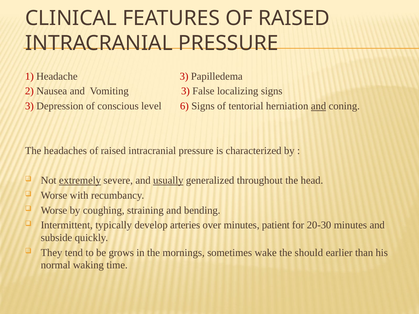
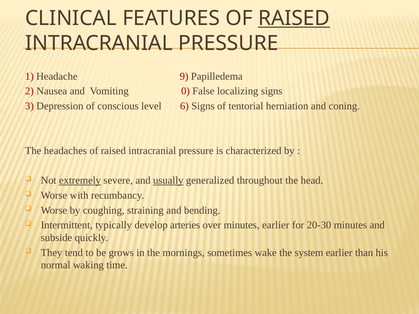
RAISED at (294, 18) underline: none -> present
Headache 3: 3 -> 9
Vomiting 3: 3 -> 0
and at (319, 106) underline: present -> none
minutes patient: patient -> earlier
should: should -> system
